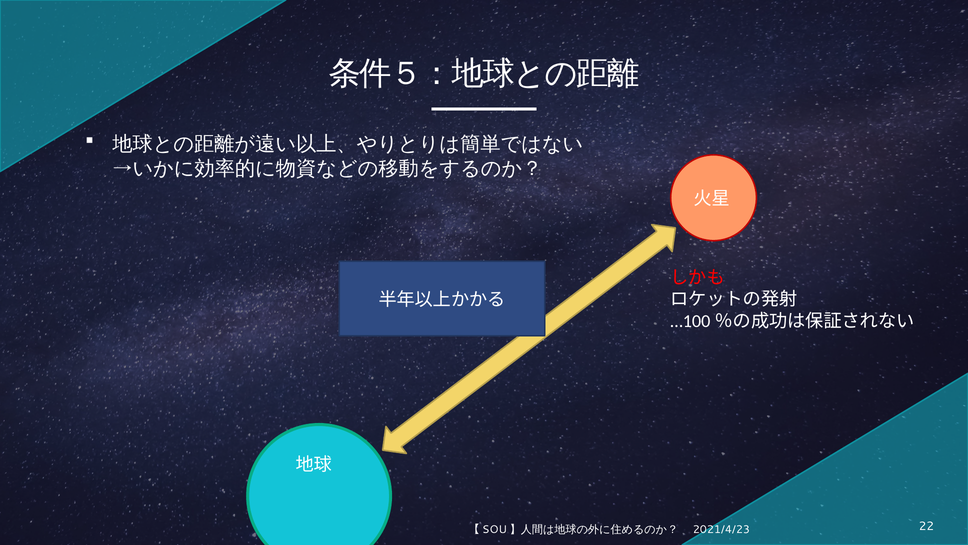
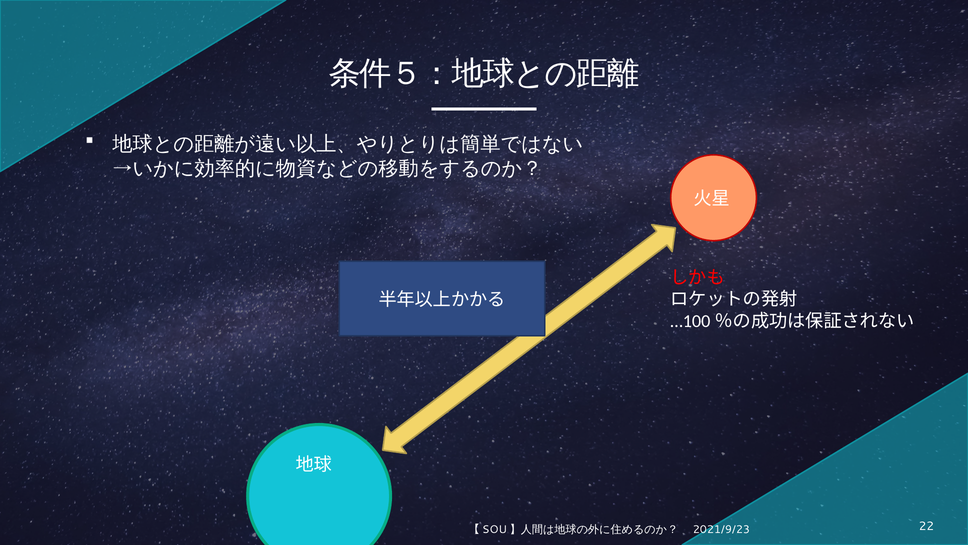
2021/4/23: 2021/4/23 -> 2021/9/23
